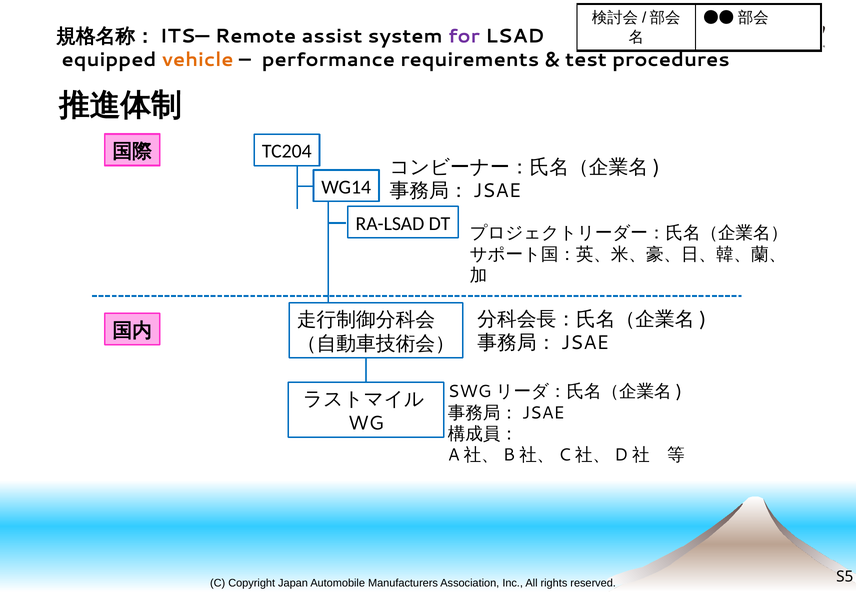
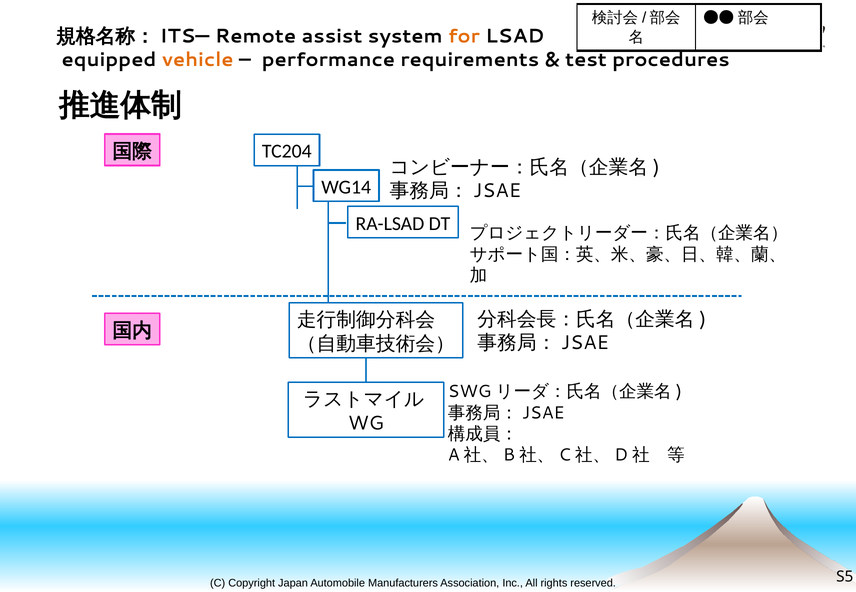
for colour: purple -> orange
